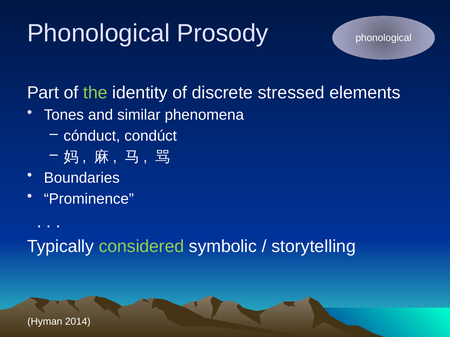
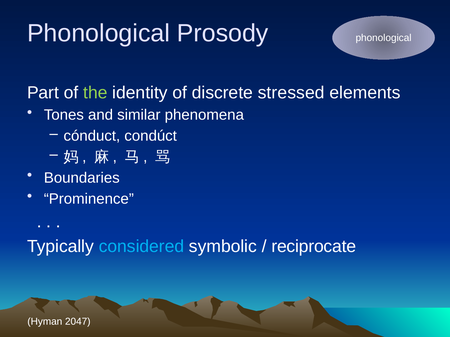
considered colour: light green -> light blue
storytelling: storytelling -> reciprocate
2014: 2014 -> 2047
